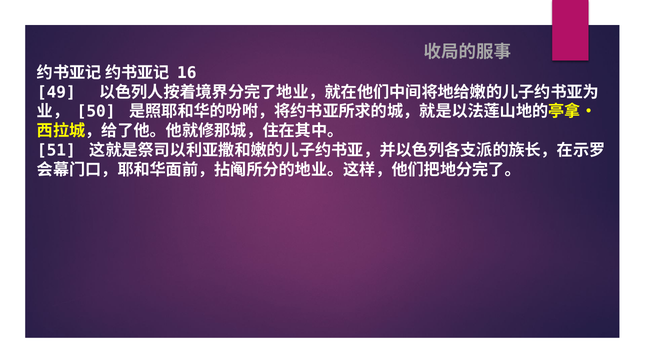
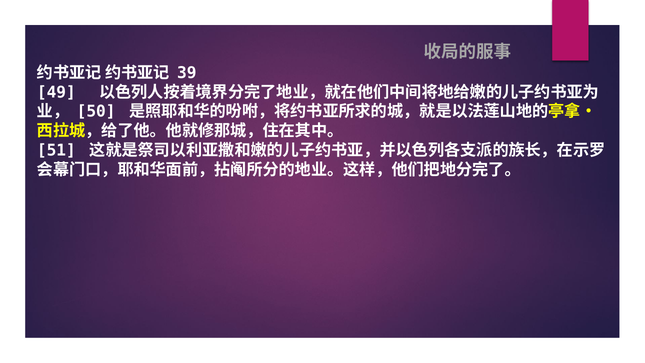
16: 16 -> 39
